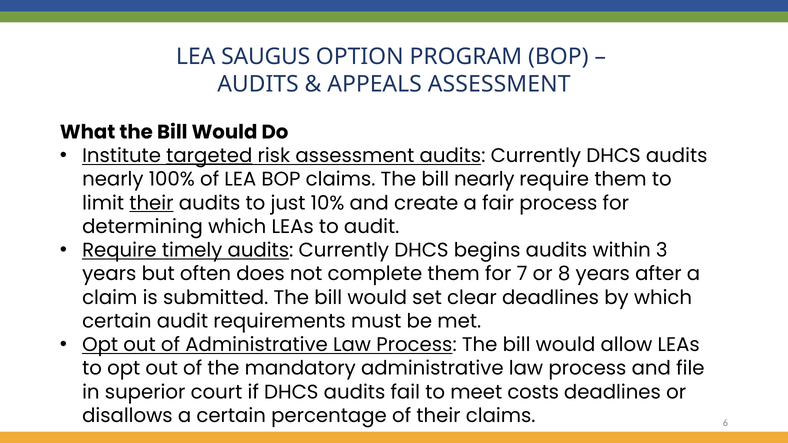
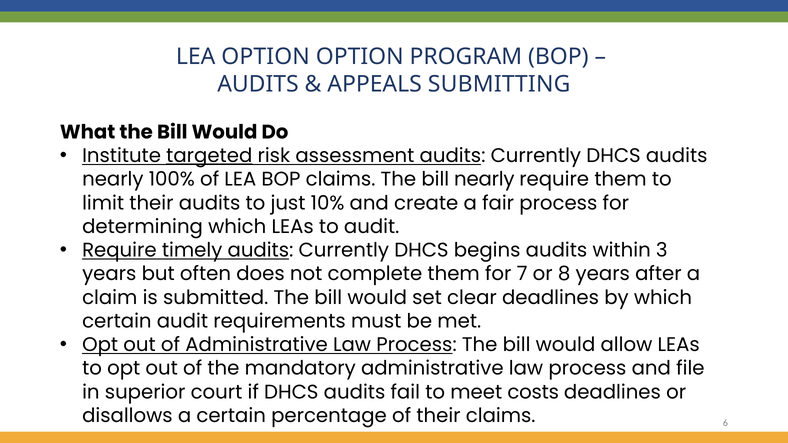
LEA SAUGUS: SAUGUS -> OPTION
APPEALS ASSESSMENT: ASSESSMENT -> SUBMITTING
their at (151, 203) underline: present -> none
